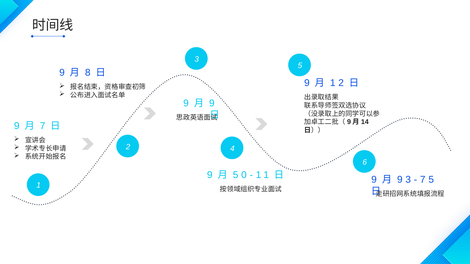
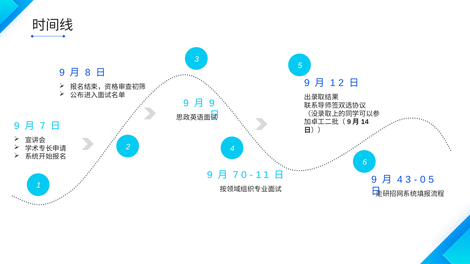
5 at (236, 175): 5 -> 7
9 at (400, 180): 9 -> 4
7 at (423, 180): 7 -> 0
